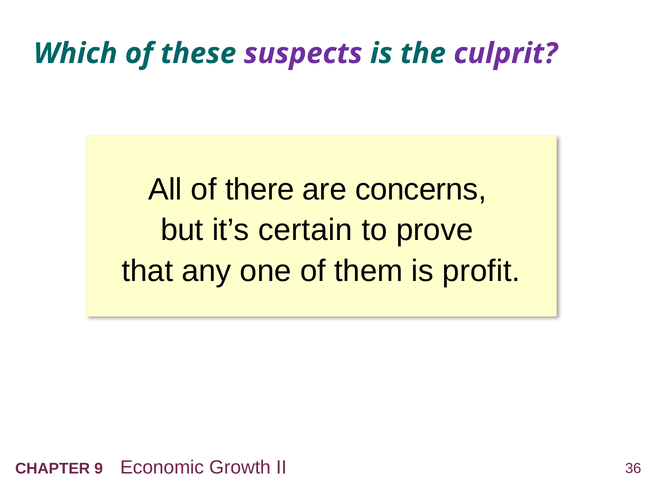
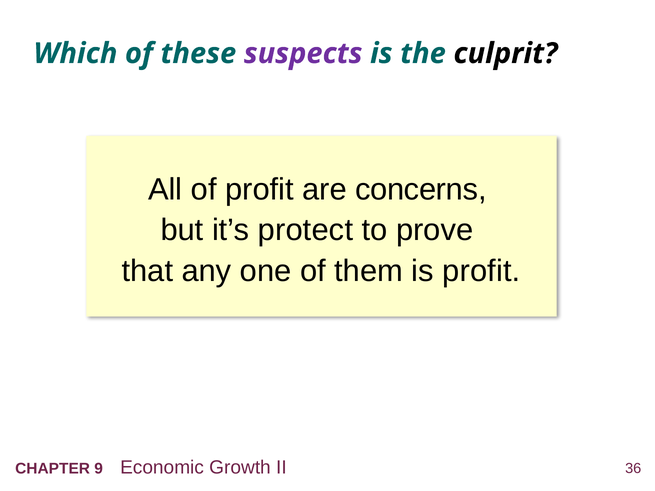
culprit colour: purple -> black
of there: there -> profit
certain: certain -> protect
